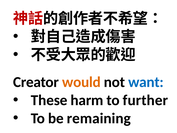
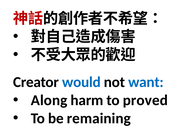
would colour: orange -> blue
These: These -> Along
further: further -> proved
